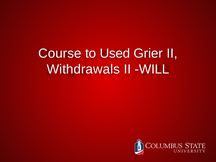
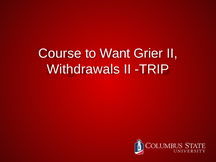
Used: Used -> Want
WILL: WILL -> TRIP
